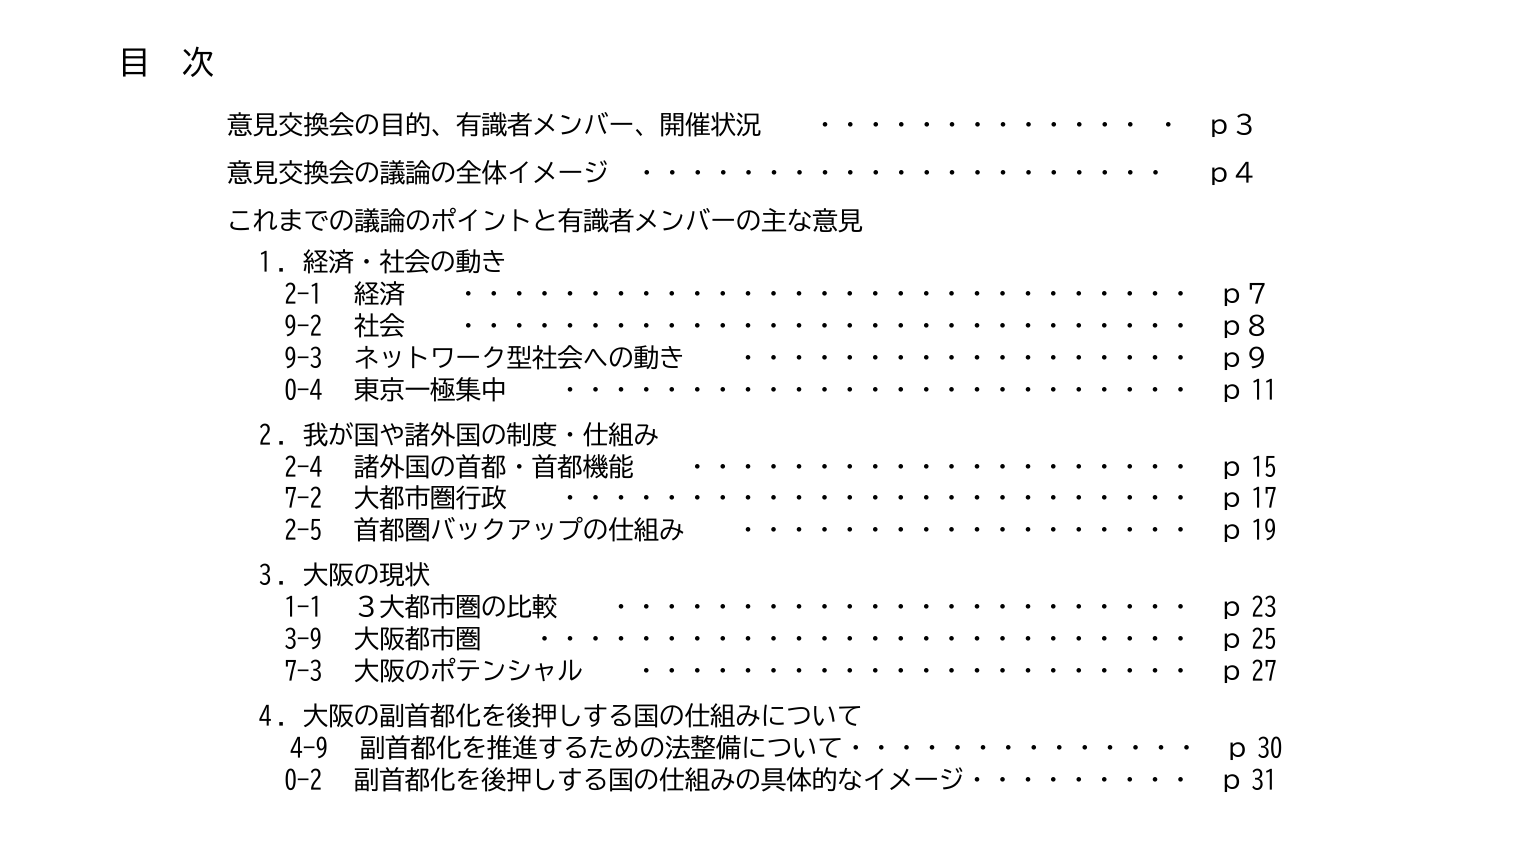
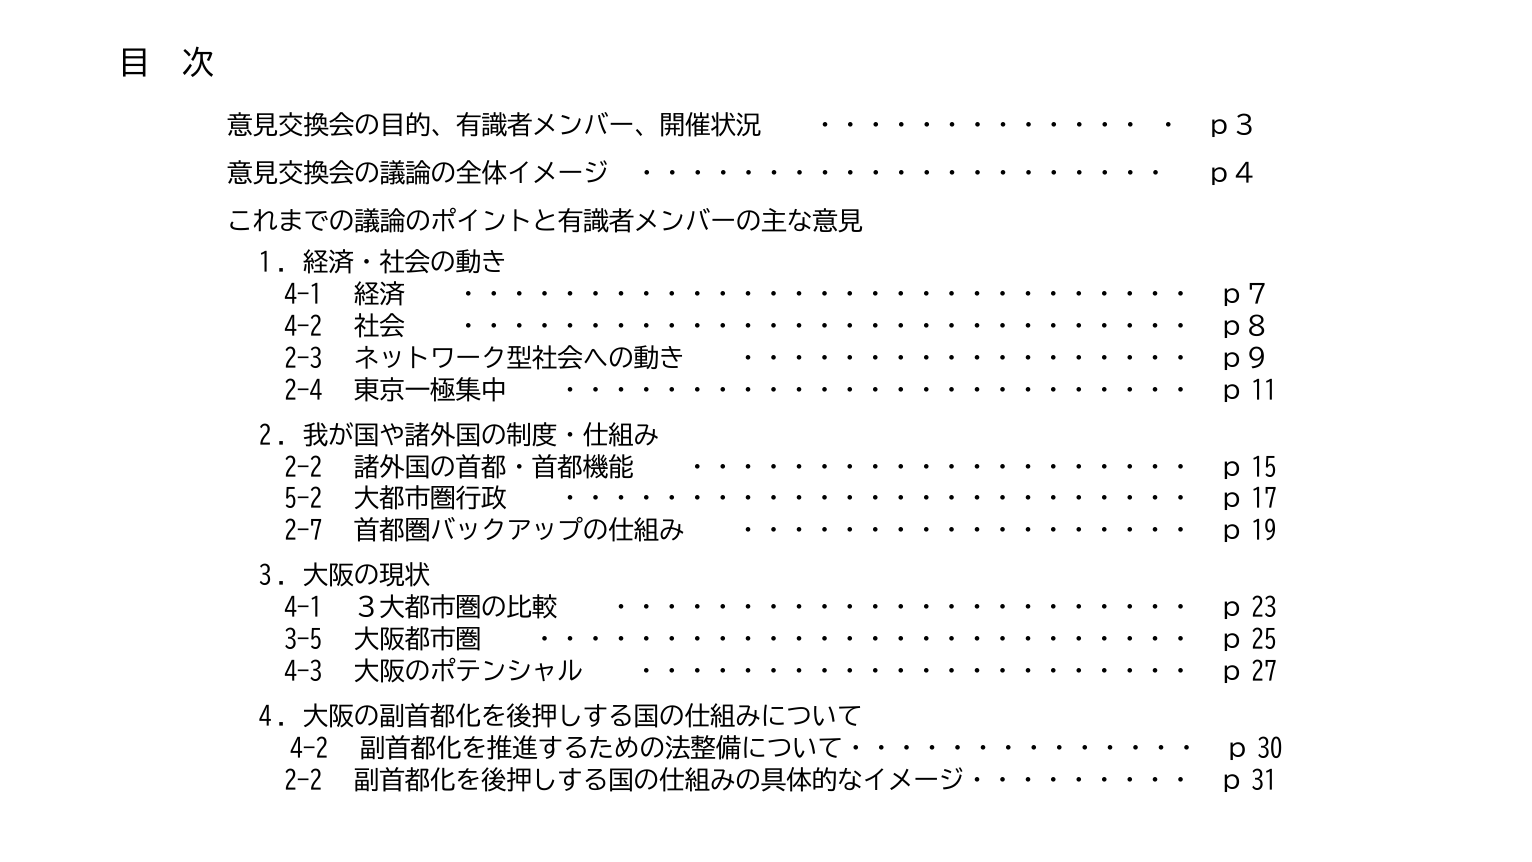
2-1 at (303, 295): 2-1 -> 4-1
9-2 at (303, 327): 9-2 -> 4-2
9-3: 9-3 -> 2-3
0-4: 0-4 -> 2-4
2-4 at (303, 467): 2-4 -> 2-2
7-2: 7-2 -> 5-2
2-5: 2-5 -> 2-7
1-1 at (303, 608): 1-1 -> 4-1
3-9: 3-9 -> 3-5
7-3: 7-3 -> 4-3
4-9 at (309, 748): 4-9 -> 4-2
0-2 at (303, 780): 0-2 -> 2-2
